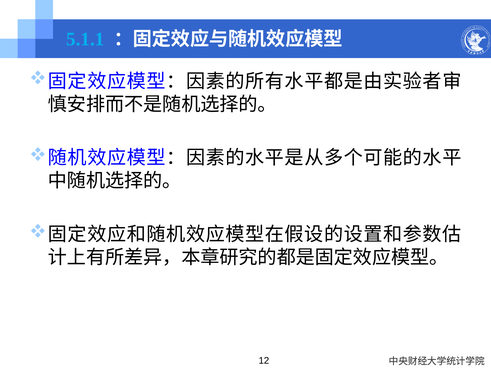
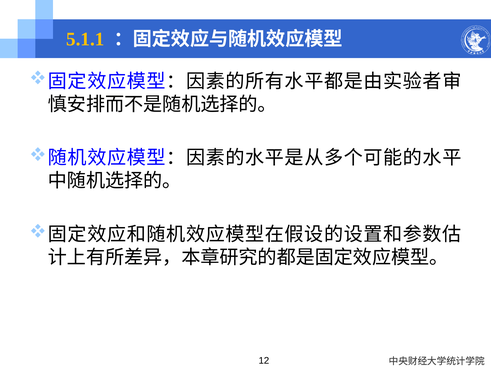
5.1.1 colour: light blue -> yellow
